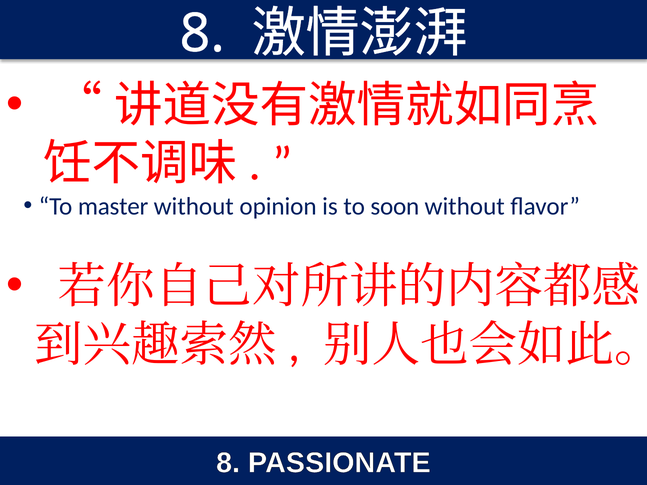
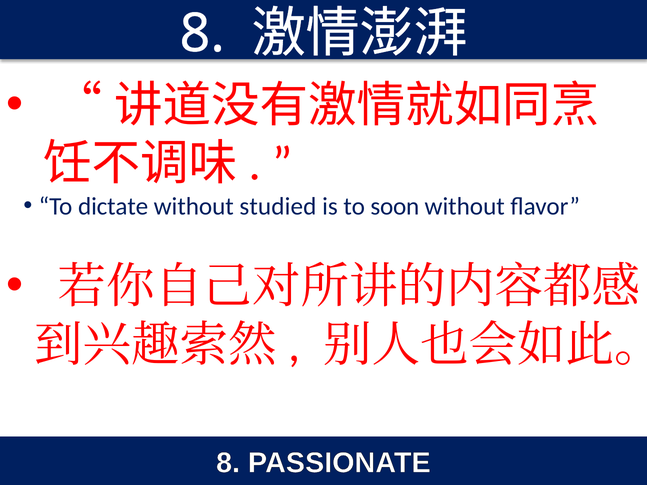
master: master -> dictate
opinion: opinion -> studied
